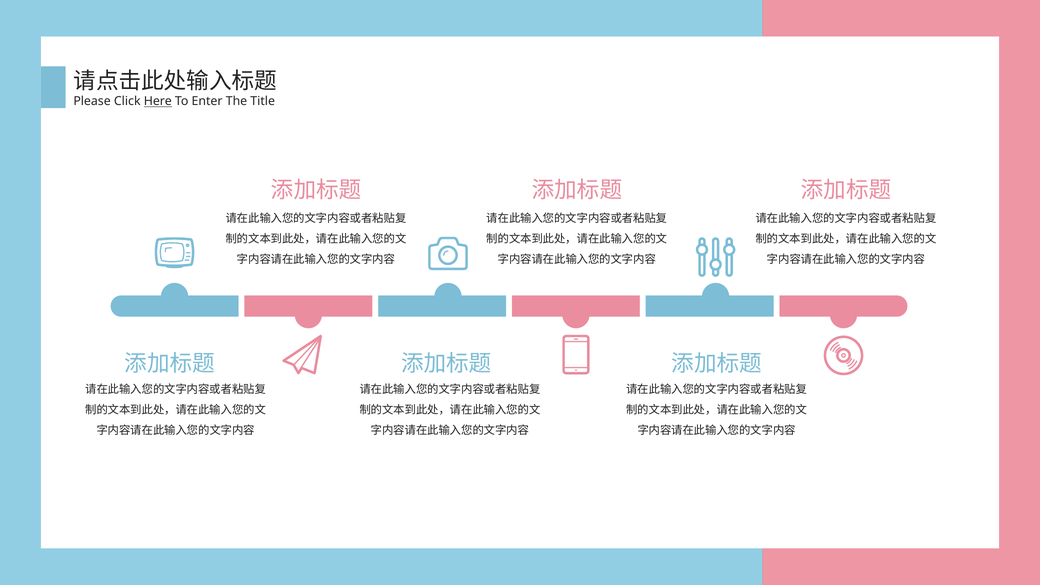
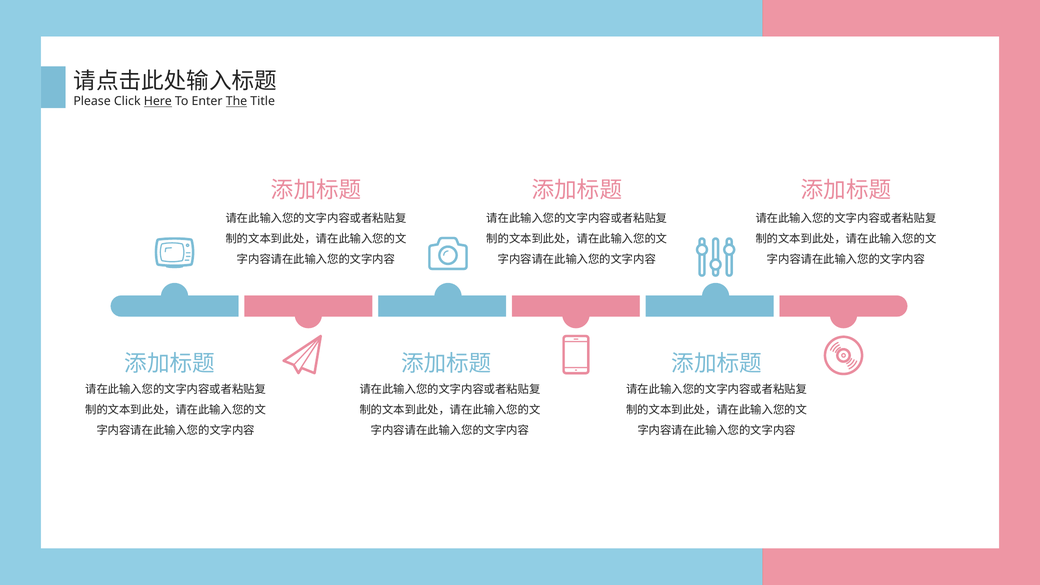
The underline: none -> present
